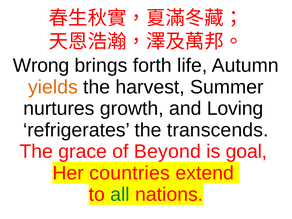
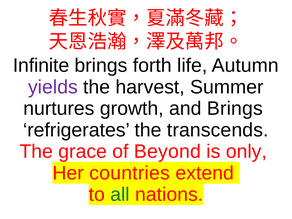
Wrong: Wrong -> Infinite
yields colour: orange -> purple
and Loving: Loving -> Brings
goal: goal -> only
